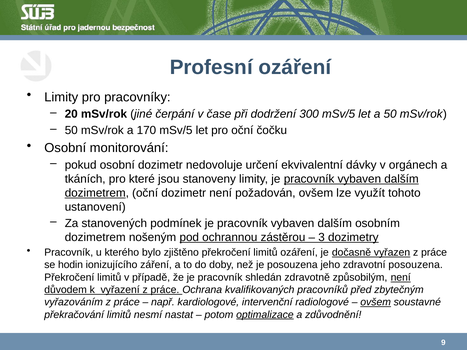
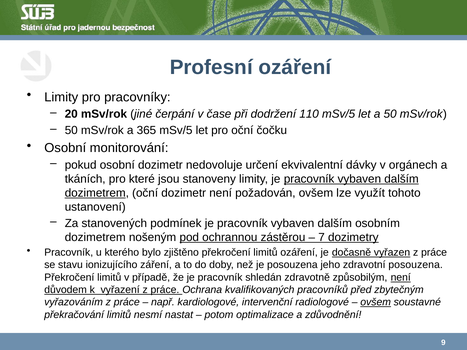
300: 300 -> 110
170: 170 -> 365
3: 3 -> 7
hodin: hodin -> stavu
optimalizace underline: present -> none
